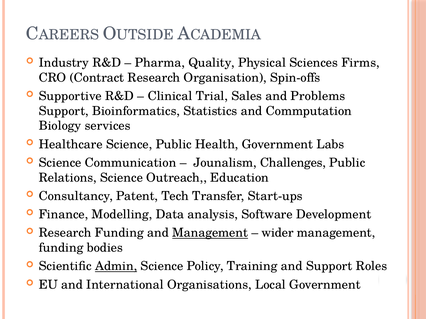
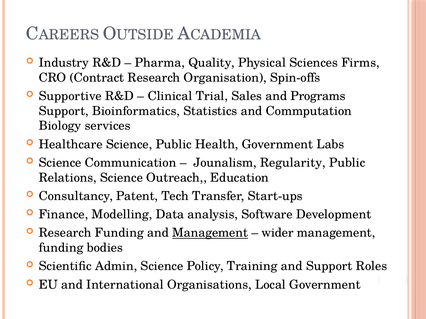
Problems: Problems -> Programs
Challenges: Challenges -> Regularity
Admin underline: present -> none
